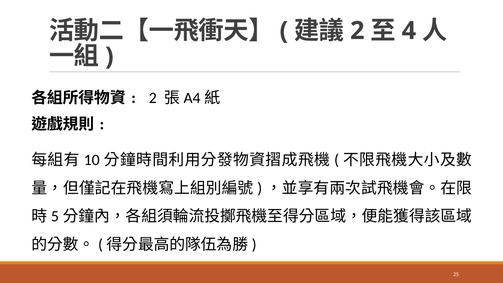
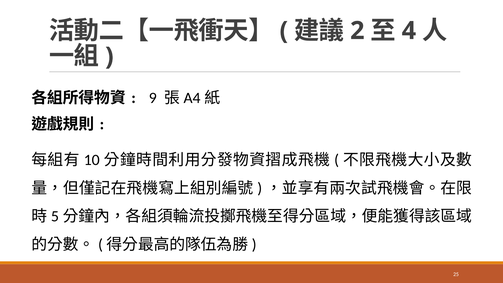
2 at (153, 98): 2 -> 9
